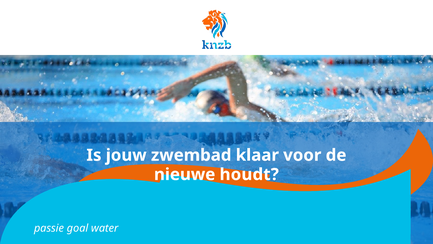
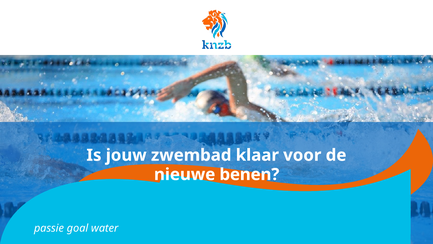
houdt: houdt -> benen
